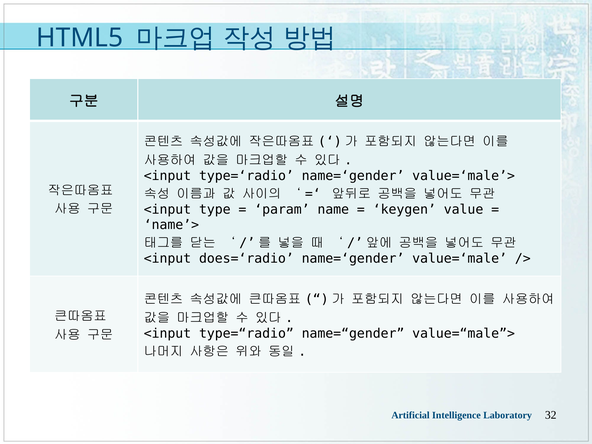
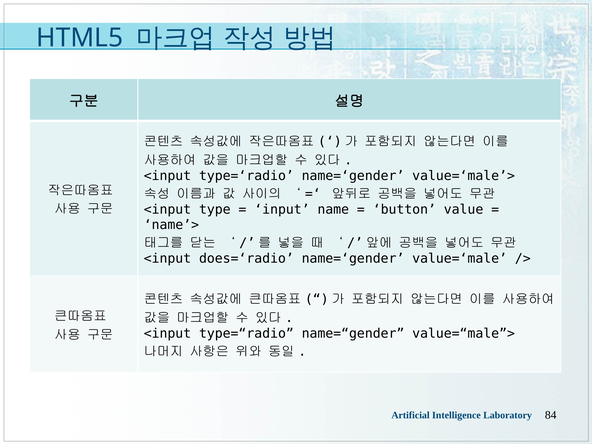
param: param -> input
keygen: keygen -> button
32: 32 -> 84
